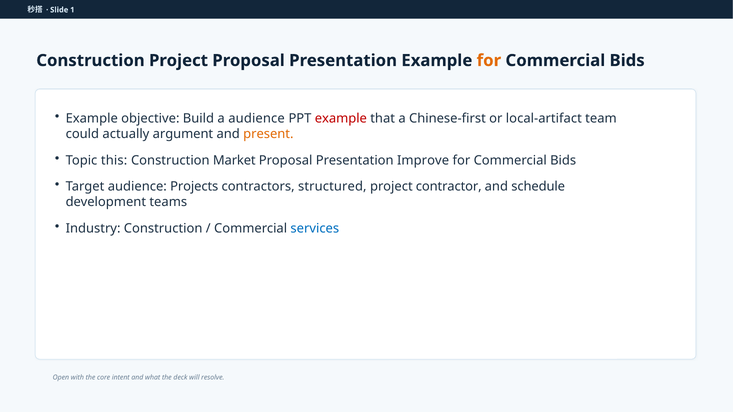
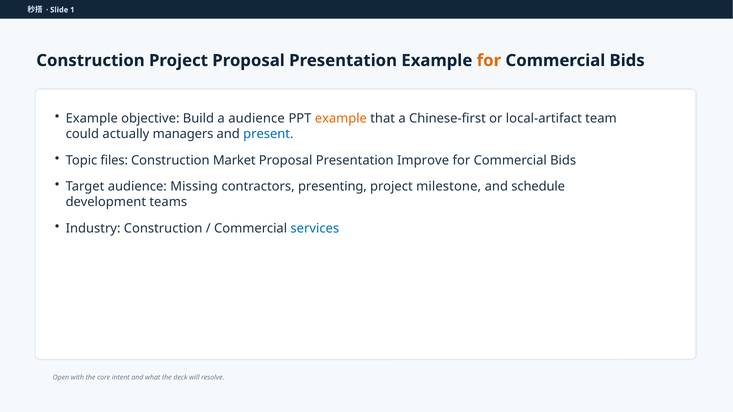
example at (341, 119) colour: red -> orange
argument: argument -> managers
present colour: orange -> blue
this: this -> files
Projects: Projects -> Missing
structured: structured -> presenting
contractor: contractor -> milestone
